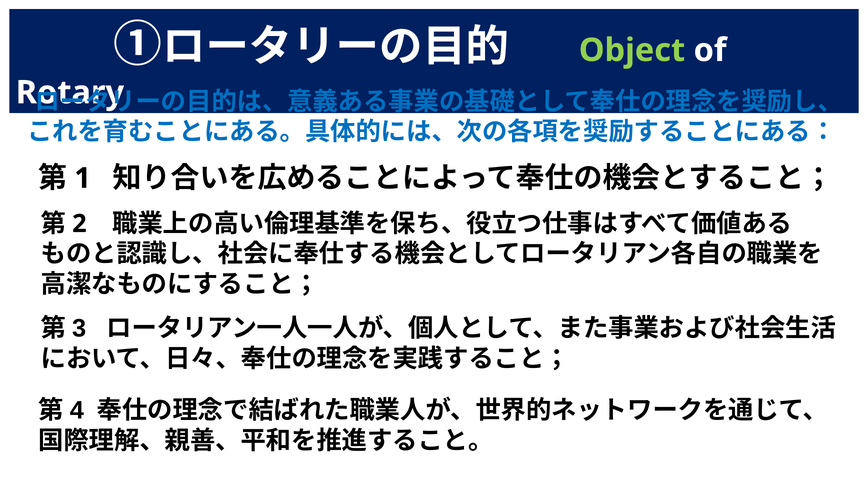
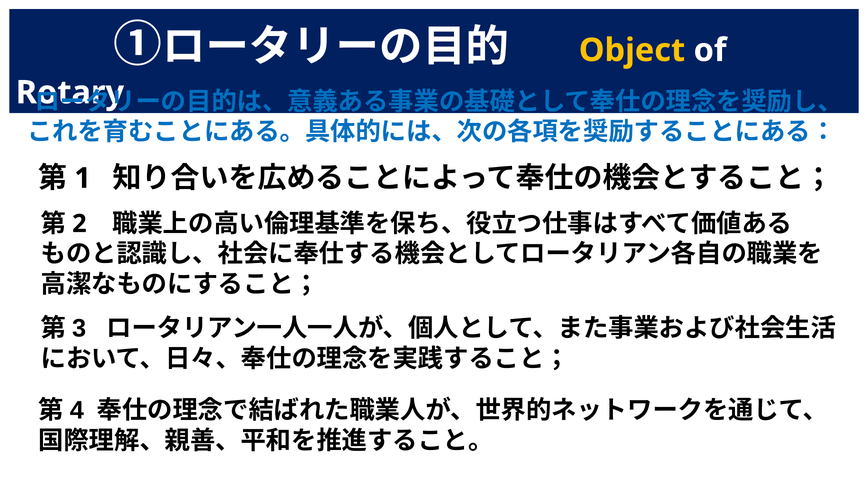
Object colour: light green -> yellow
